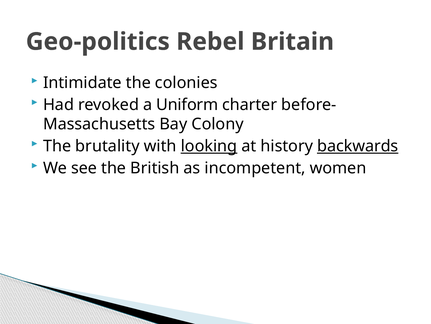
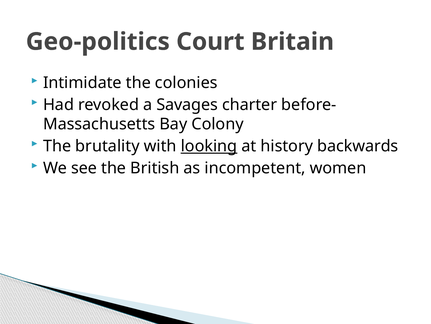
Rebel: Rebel -> Court
Uniform: Uniform -> Savages
backwards underline: present -> none
